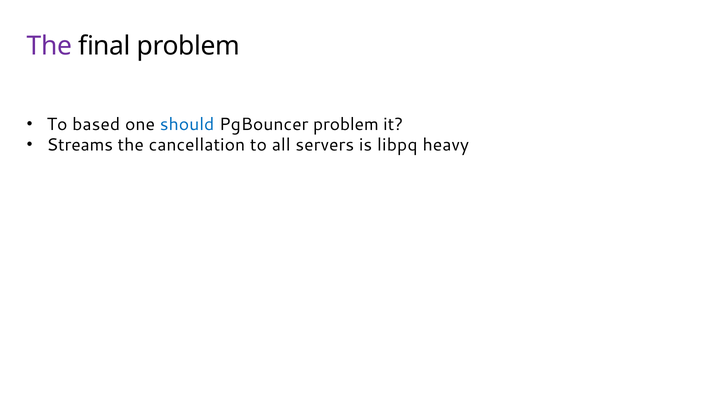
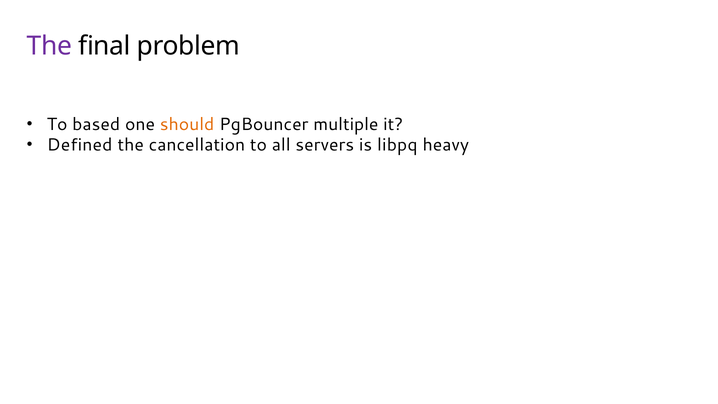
should colour: blue -> orange
PgBouncer problem: problem -> multiple
Streams: Streams -> Defined
